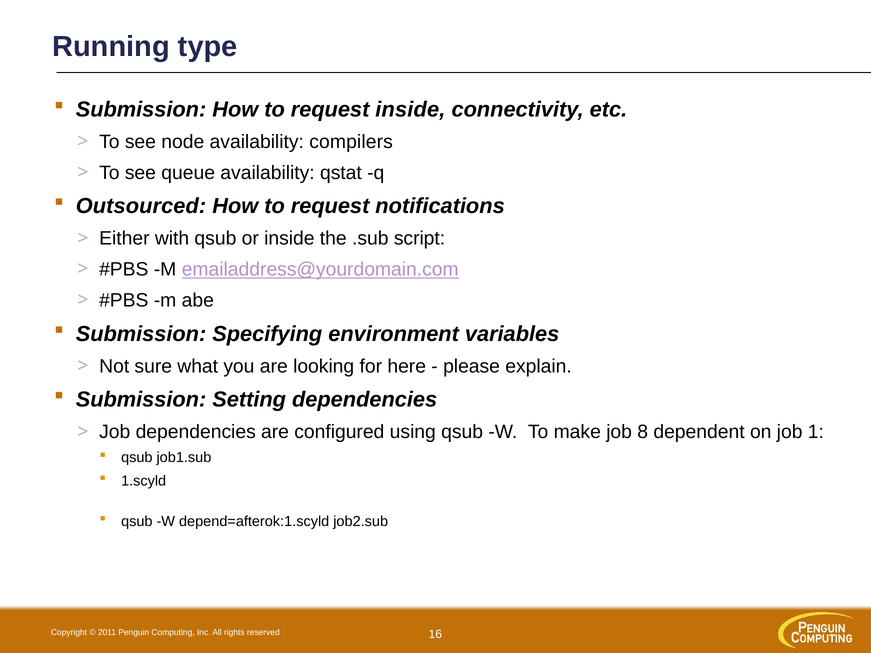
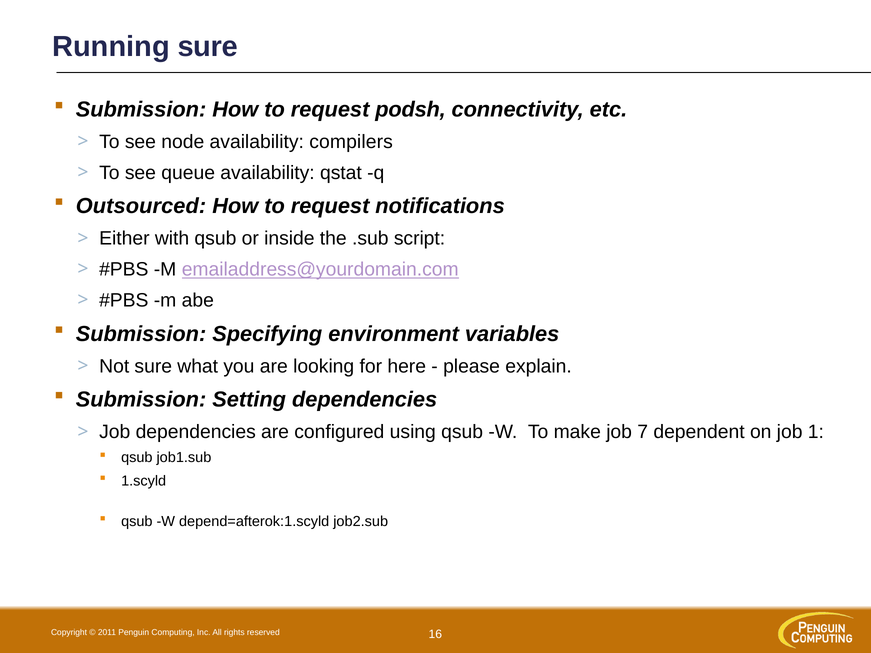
Running type: type -> sure
request inside: inside -> podsh
8: 8 -> 7
